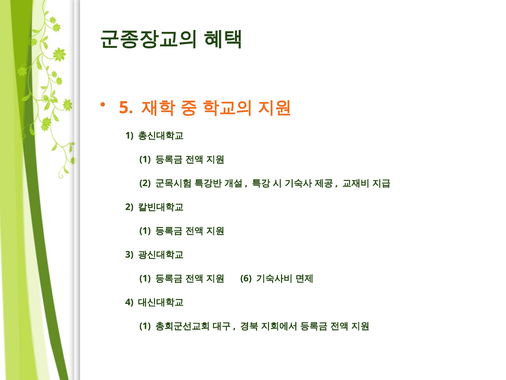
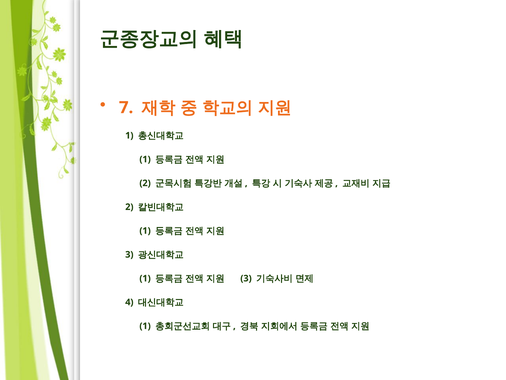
5: 5 -> 7
6 at (246, 278): 6 -> 3
